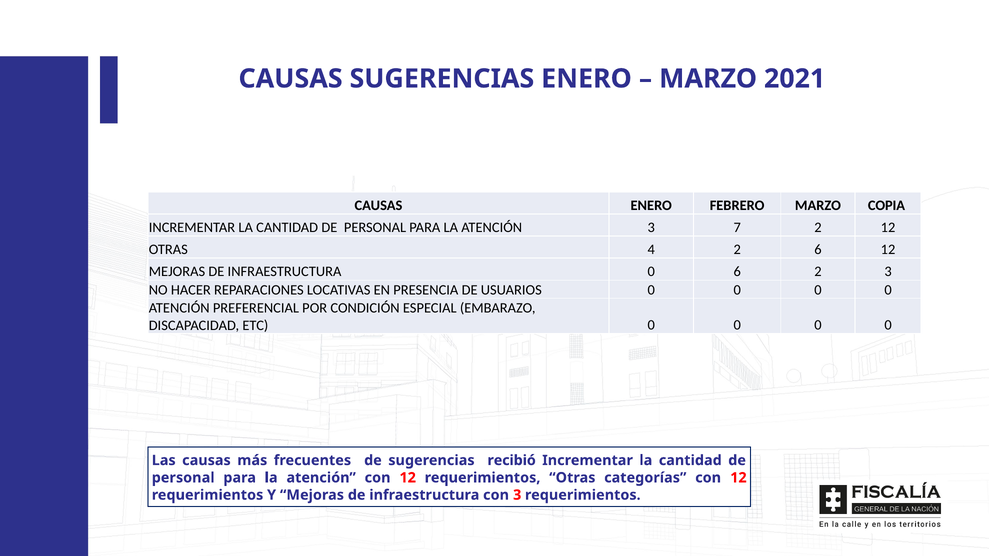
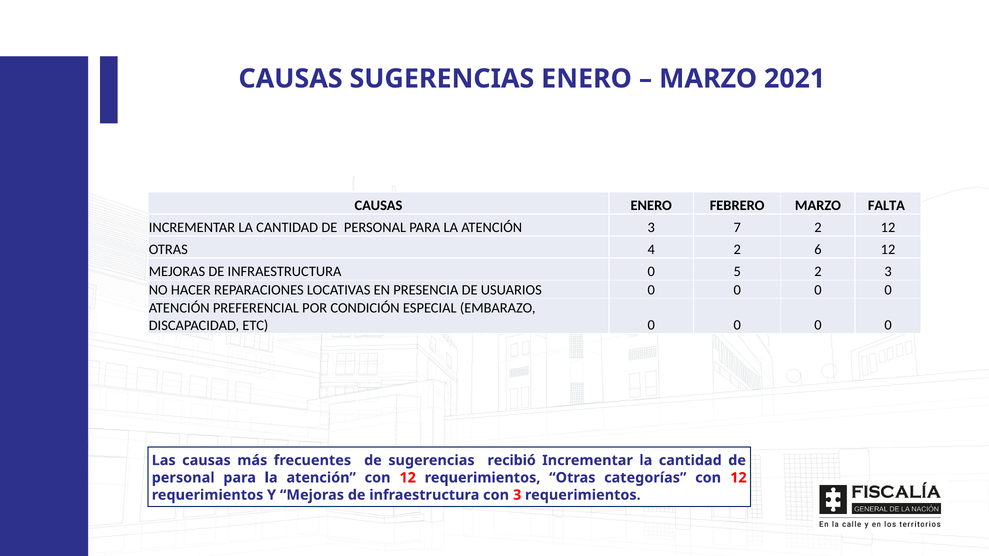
COPIA: COPIA -> FALTA
0 6: 6 -> 5
